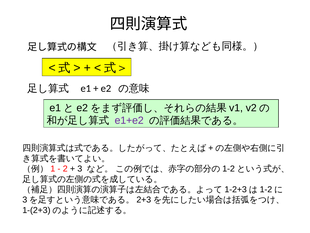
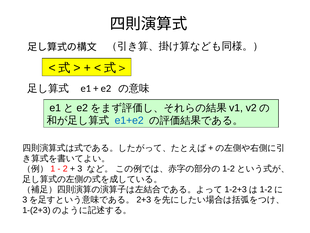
e1+e2 colour: purple -> blue
